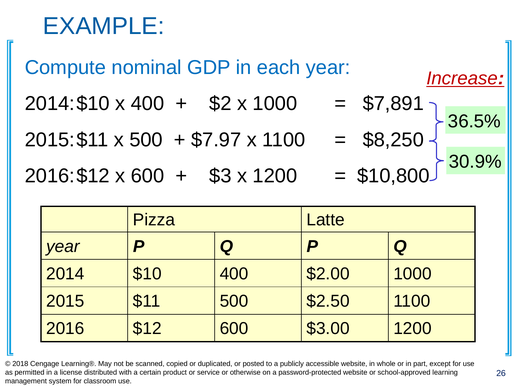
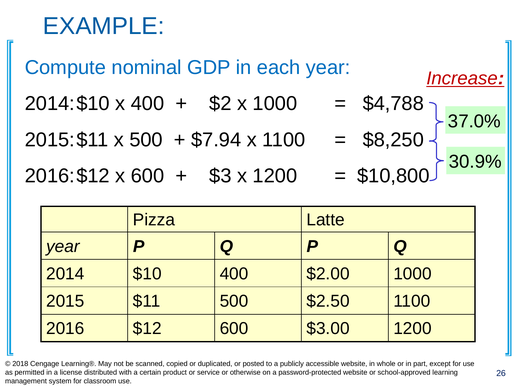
$7,891: $7,891 -> $4,788
36.5%: 36.5% -> 37.0%
$7.97: $7.97 -> $7.94
